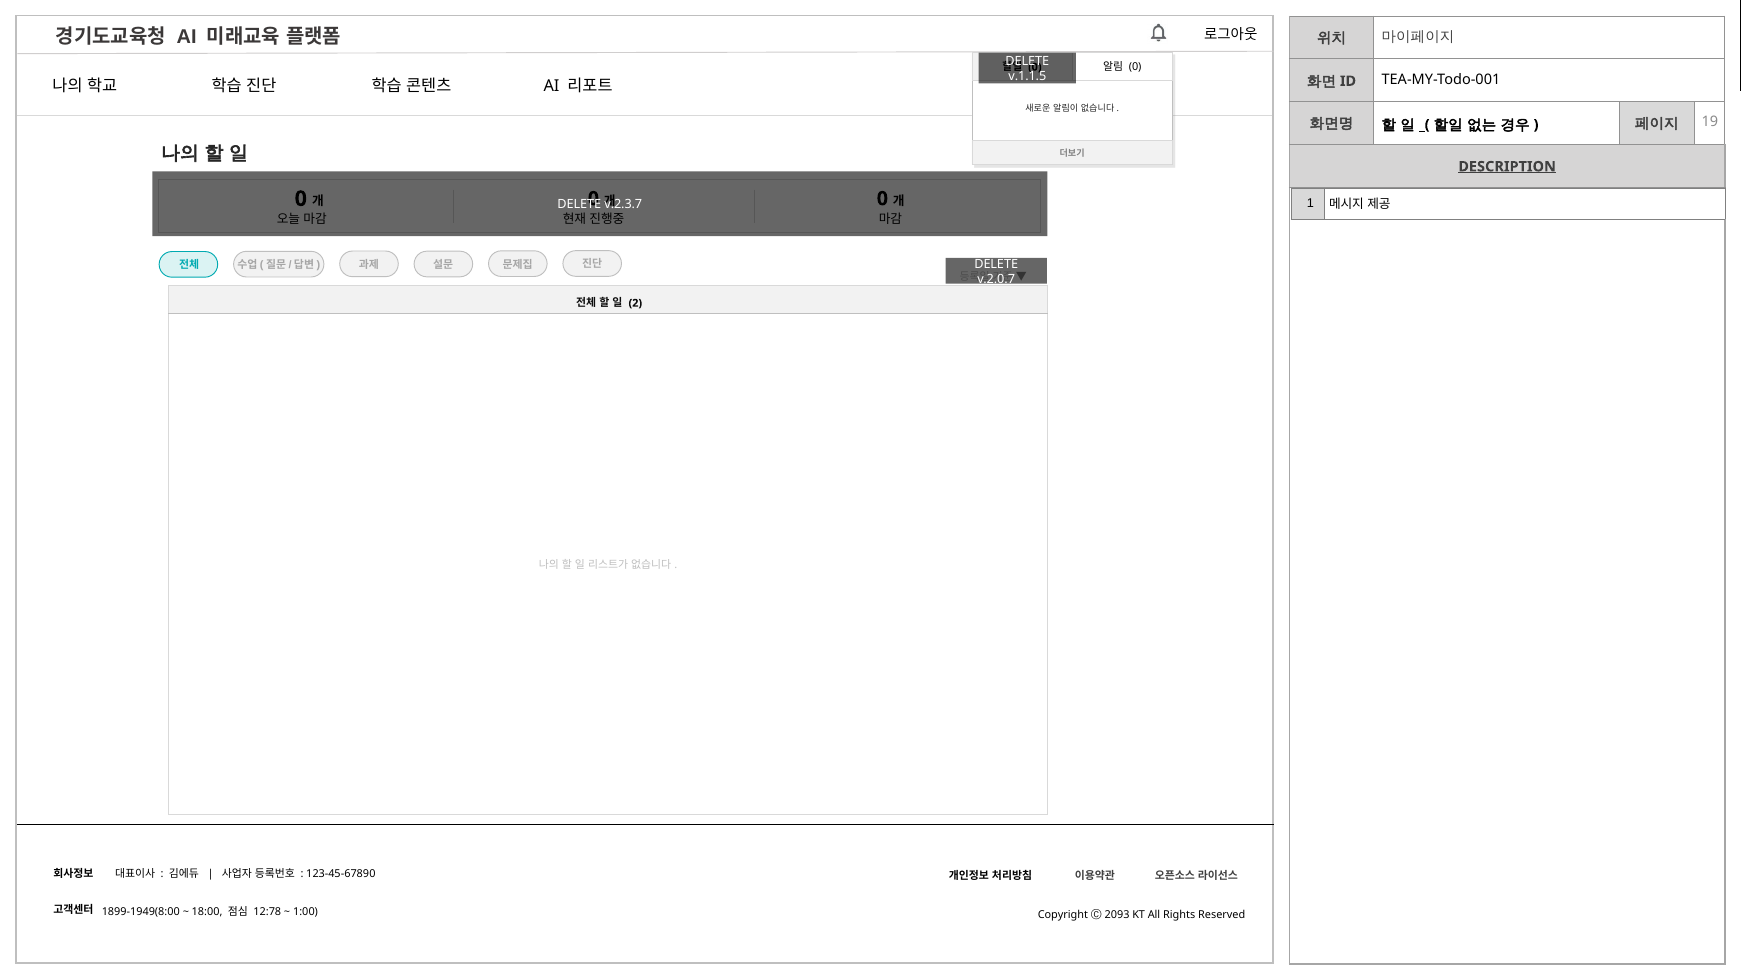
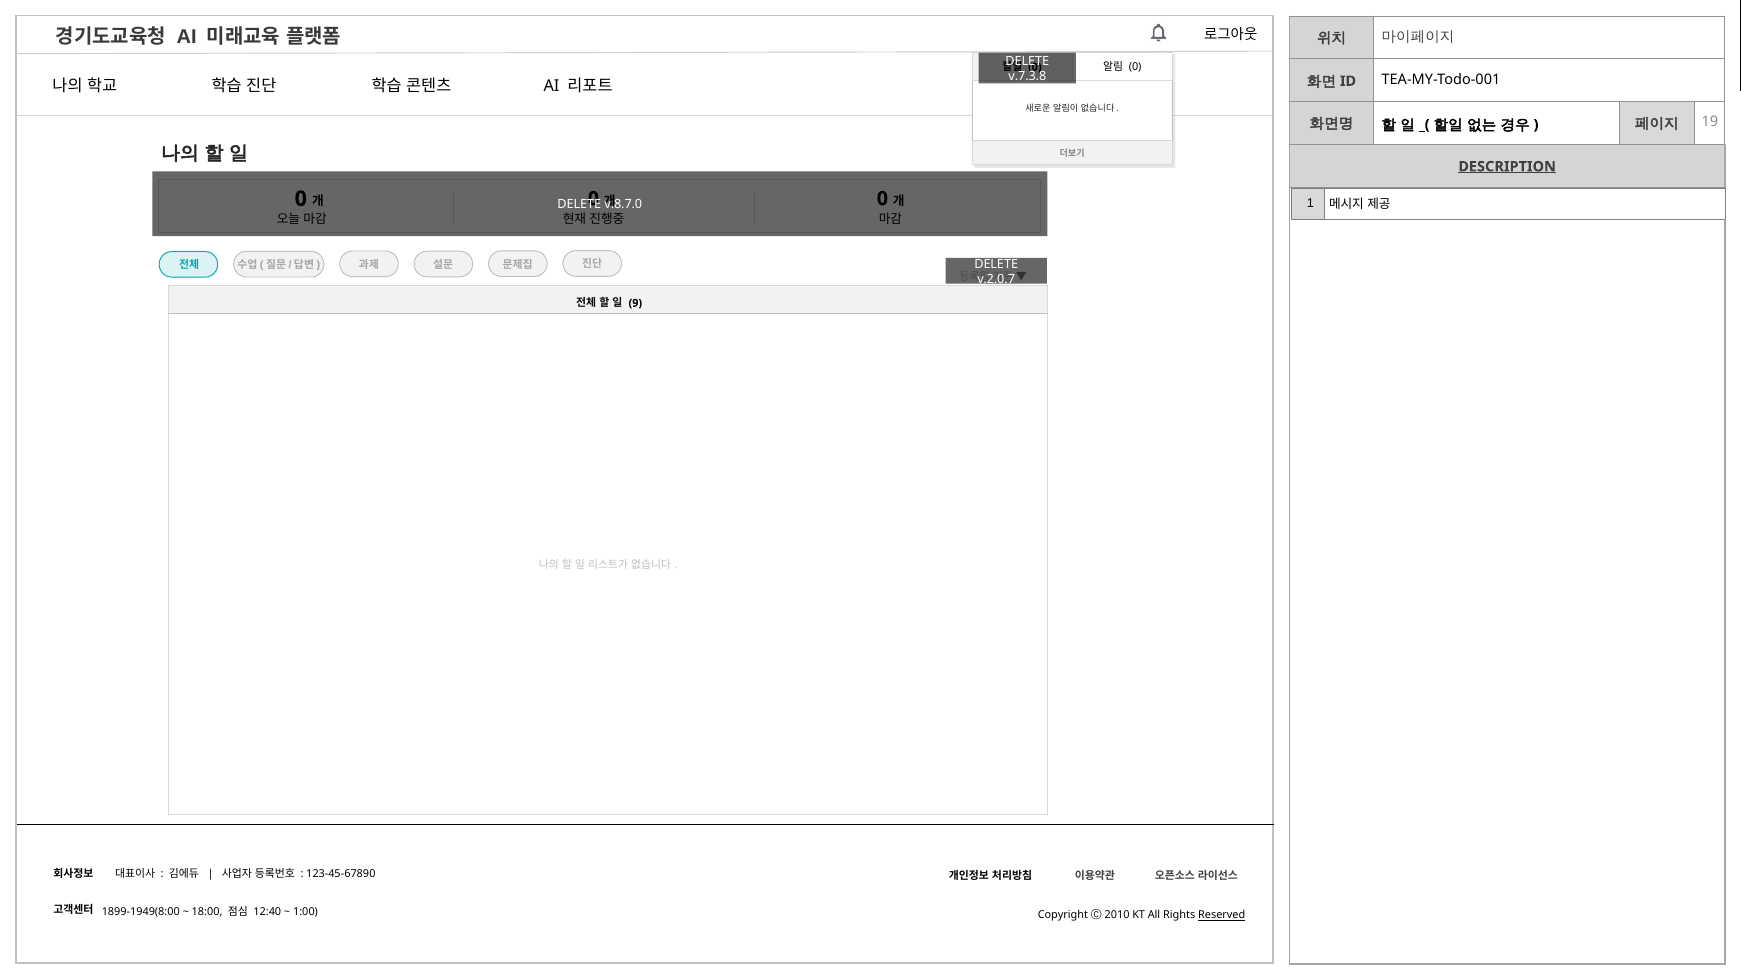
v.1.1.5: v.1.1.5 -> v.7.3.8
v.2.3.7: v.2.3.7 -> v.8.7.0
2: 2 -> 9
12:78: 12:78 -> 12:40
Reserved underline: none -> present
2093: 2093 -> 2010
